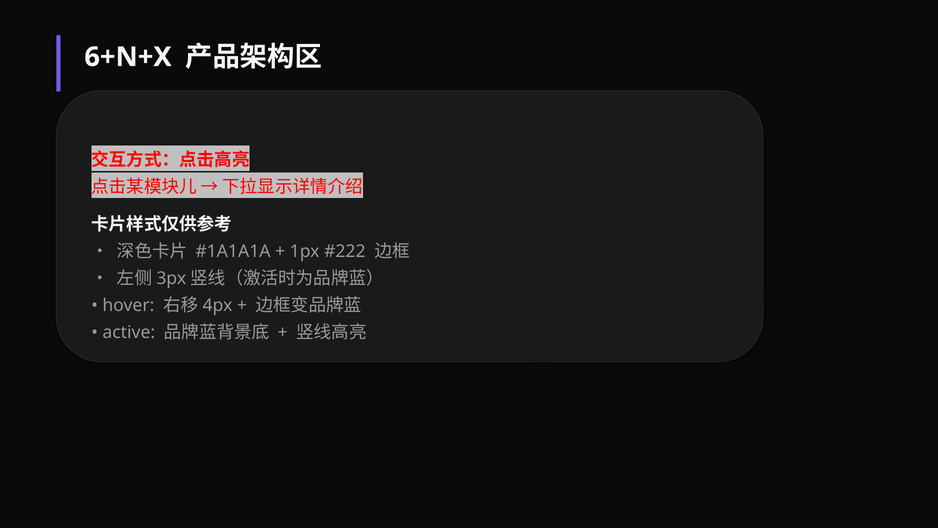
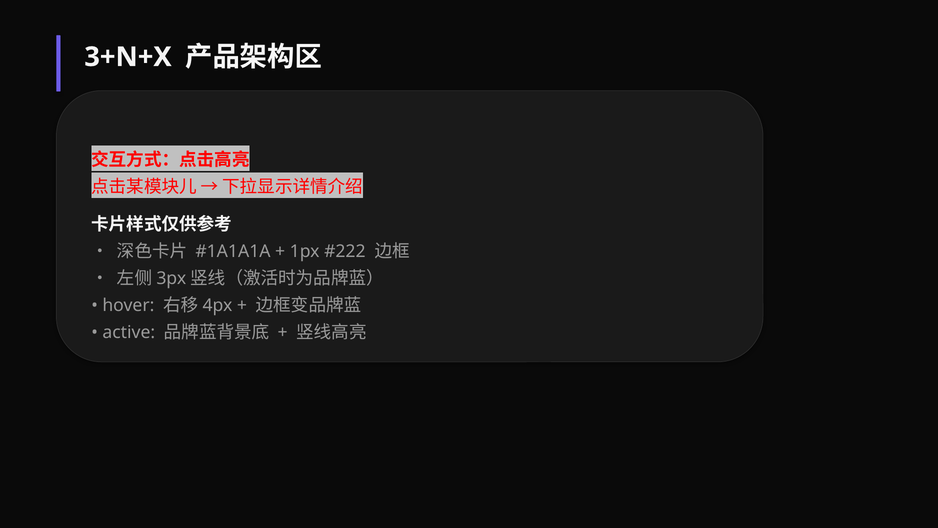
6+N+X: 6+N+X -> 3+N+X
